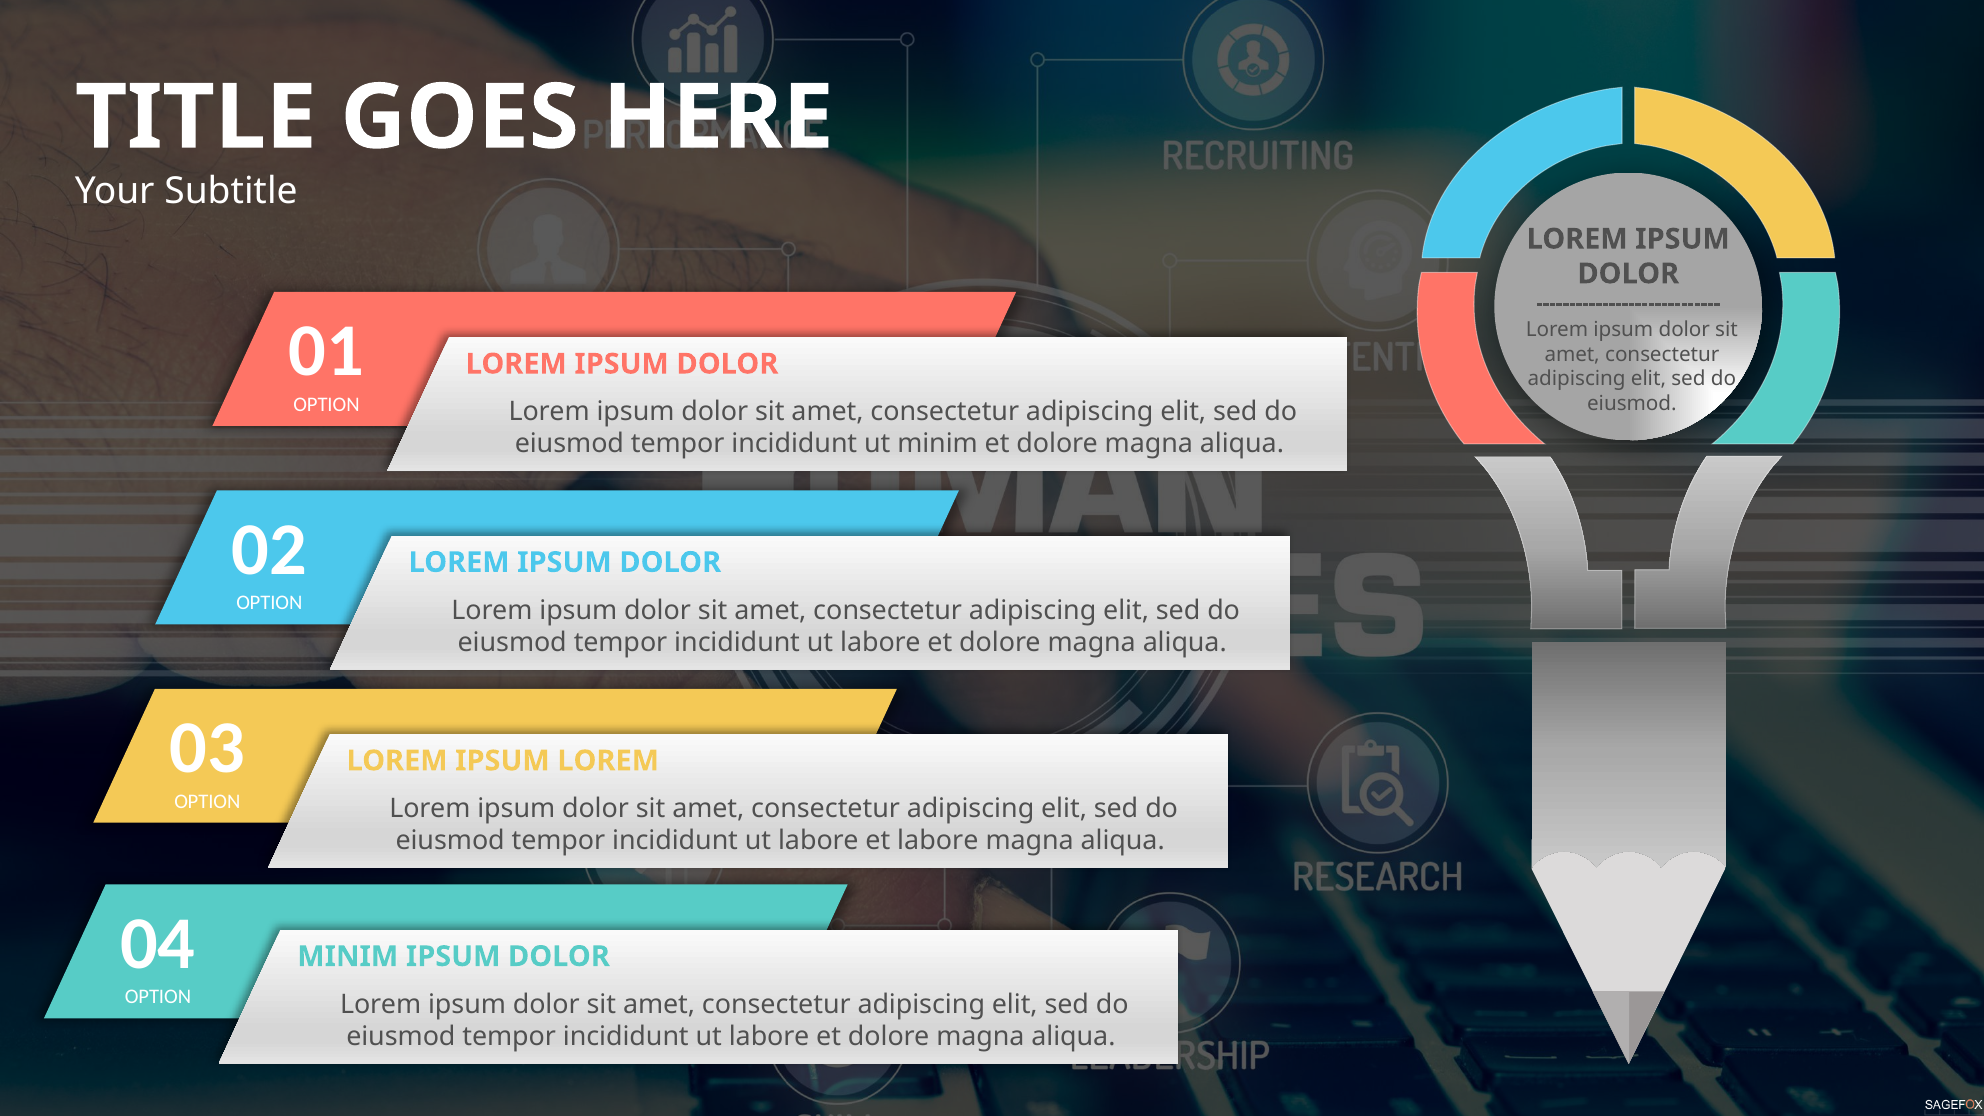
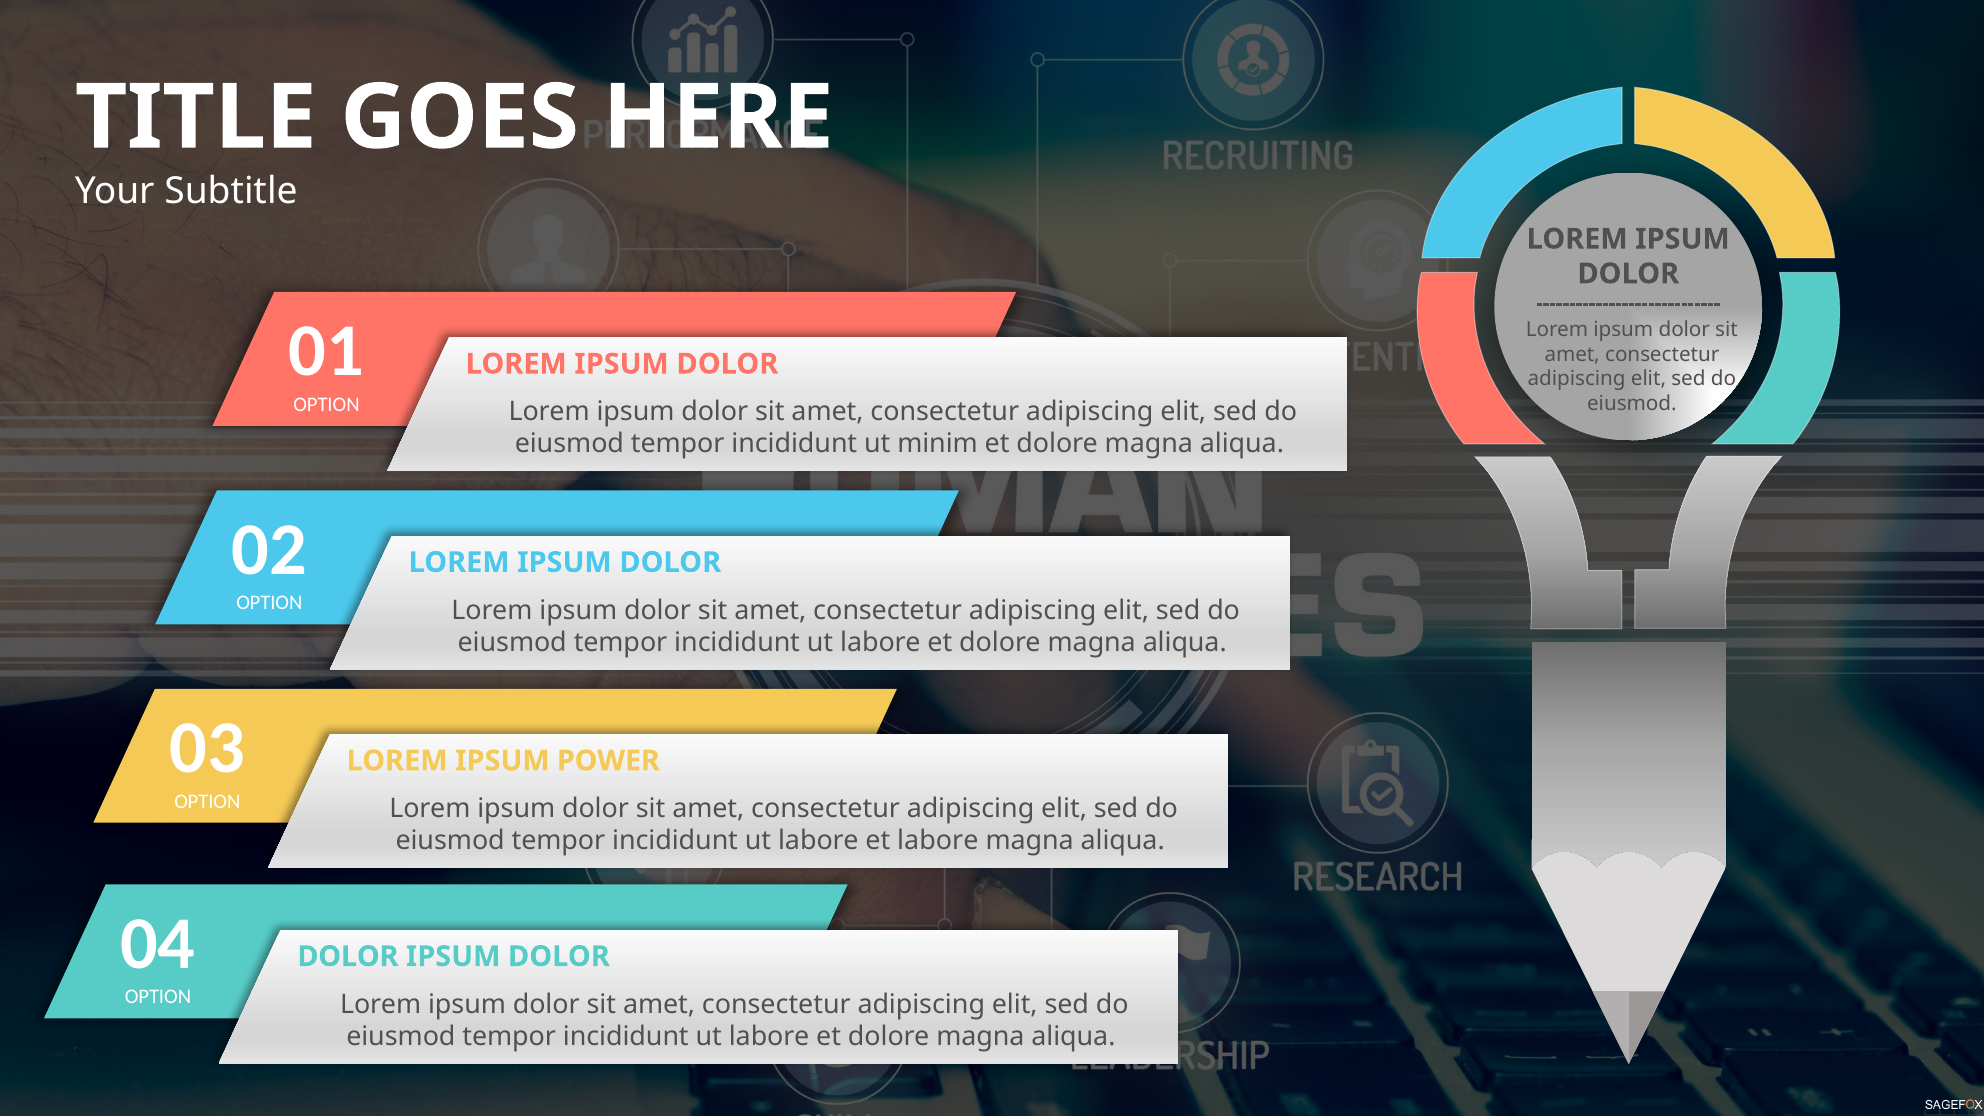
IPSUM LOREM: LOREM -> POWER
MINIM at (348, 956): MINIM -> DOLOR
